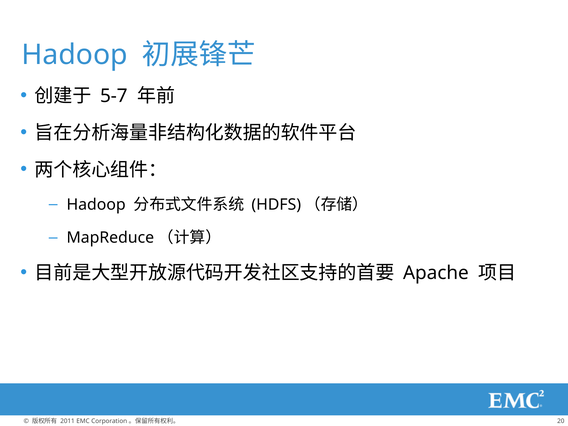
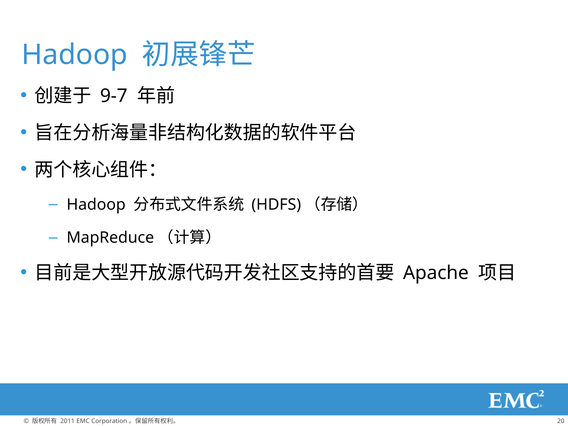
5-7: 5-7 -> 9-7
